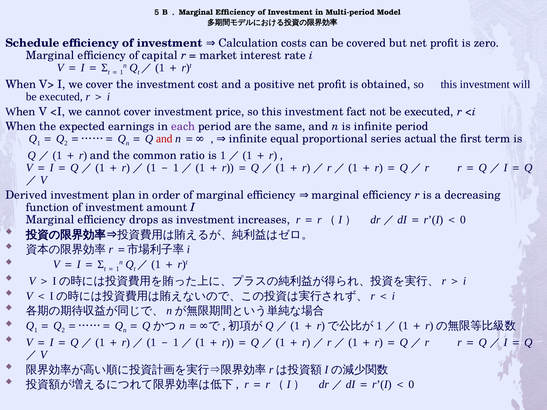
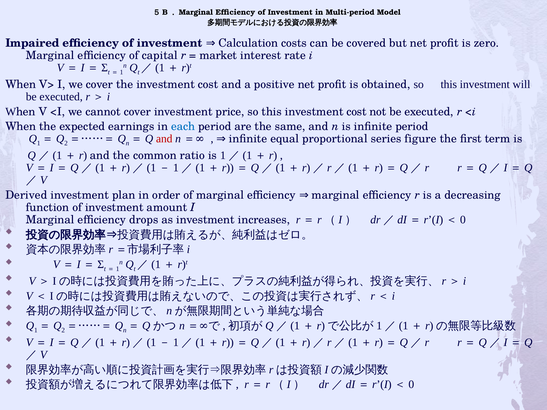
Schedule: Schedule -> Impaired
this investment fact: fact -> cost
each colour: purple -> blue
actual: actual -> figure
